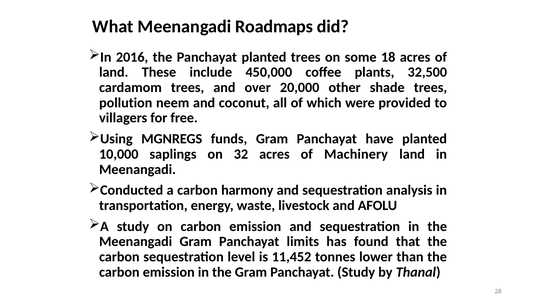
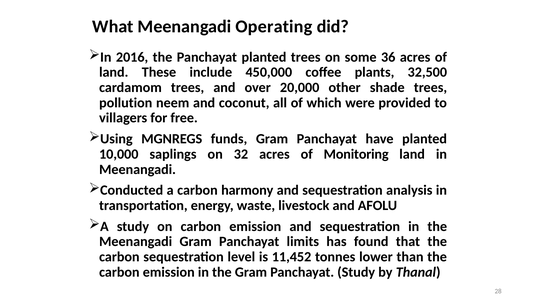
Roadmaps: Roadmaps -> Operating
18: 18 -> 36
Machinery: Machinery -> Monitoring
